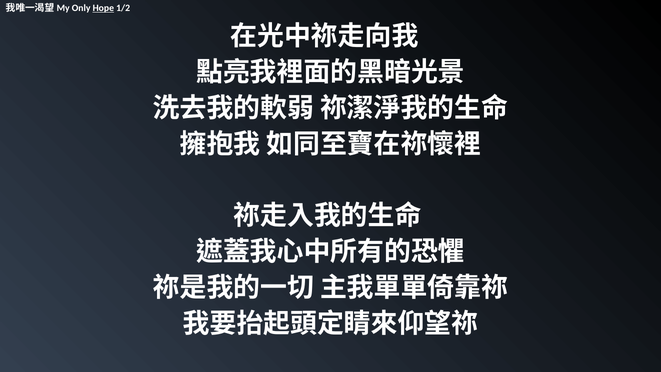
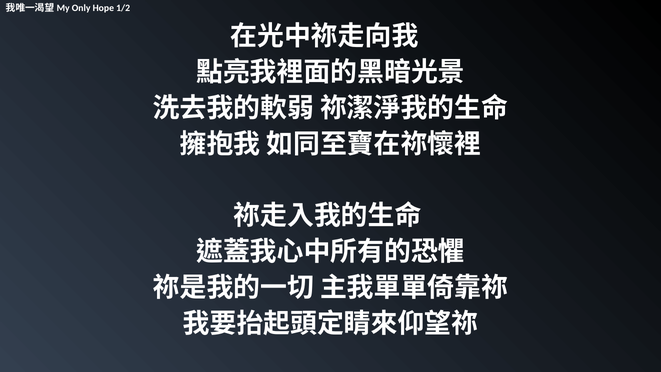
Hope underline: present -> none
